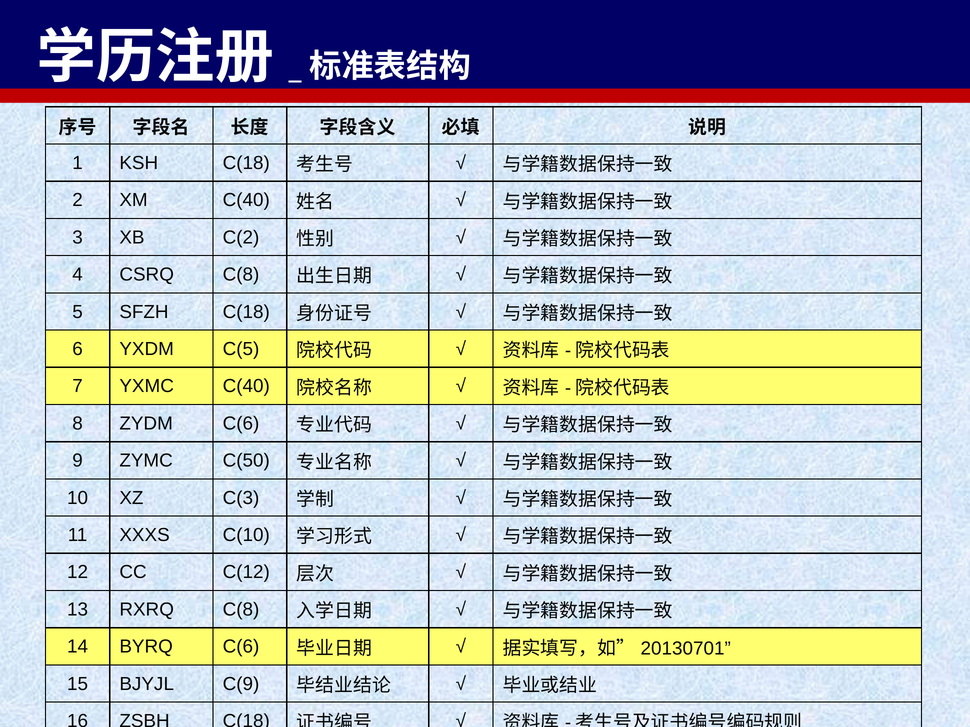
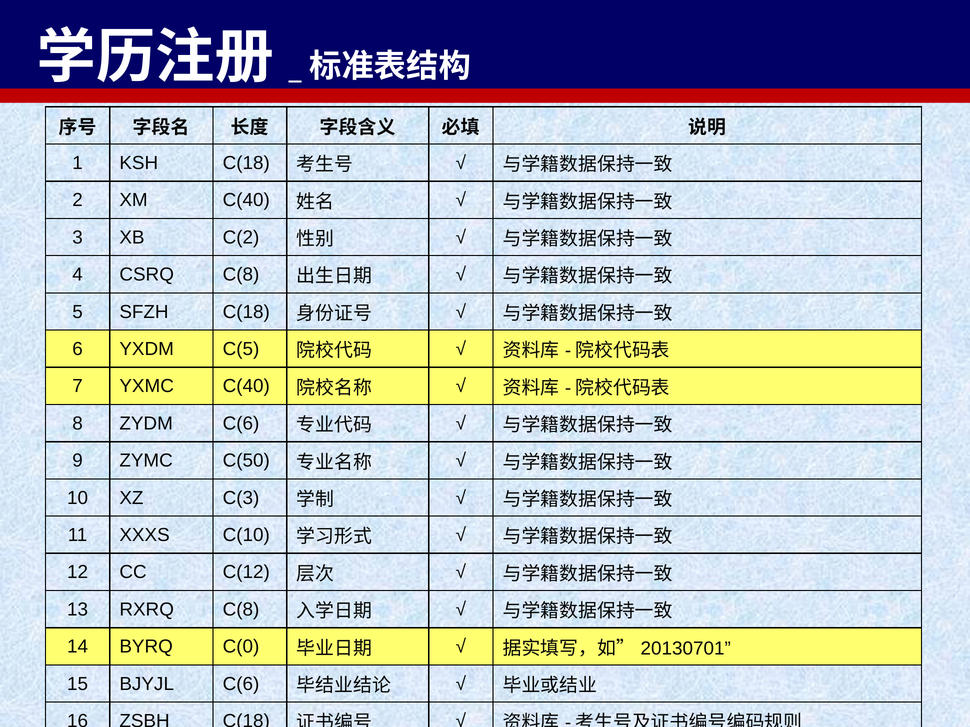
BYRQ C(6: C(6 -> C(0
BJYJL C(9: C(9 -> C(6
